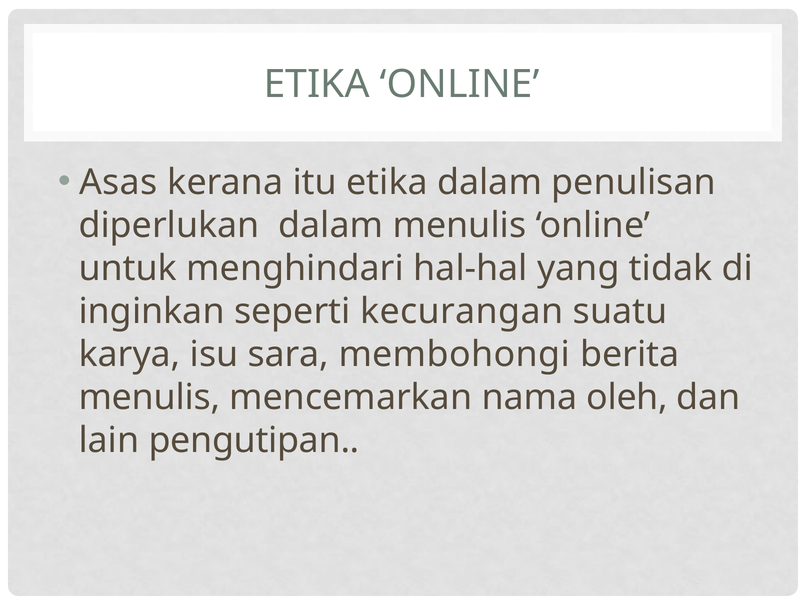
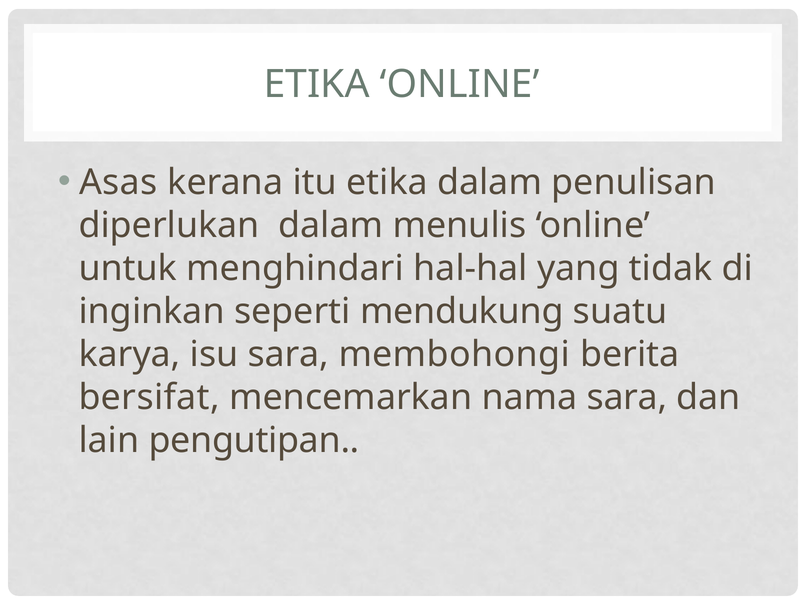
kecurangan: kecurangan -> mendukung
menulis at (149, 398): menulis -> bersifat
nama oleh: oleh -> sara
